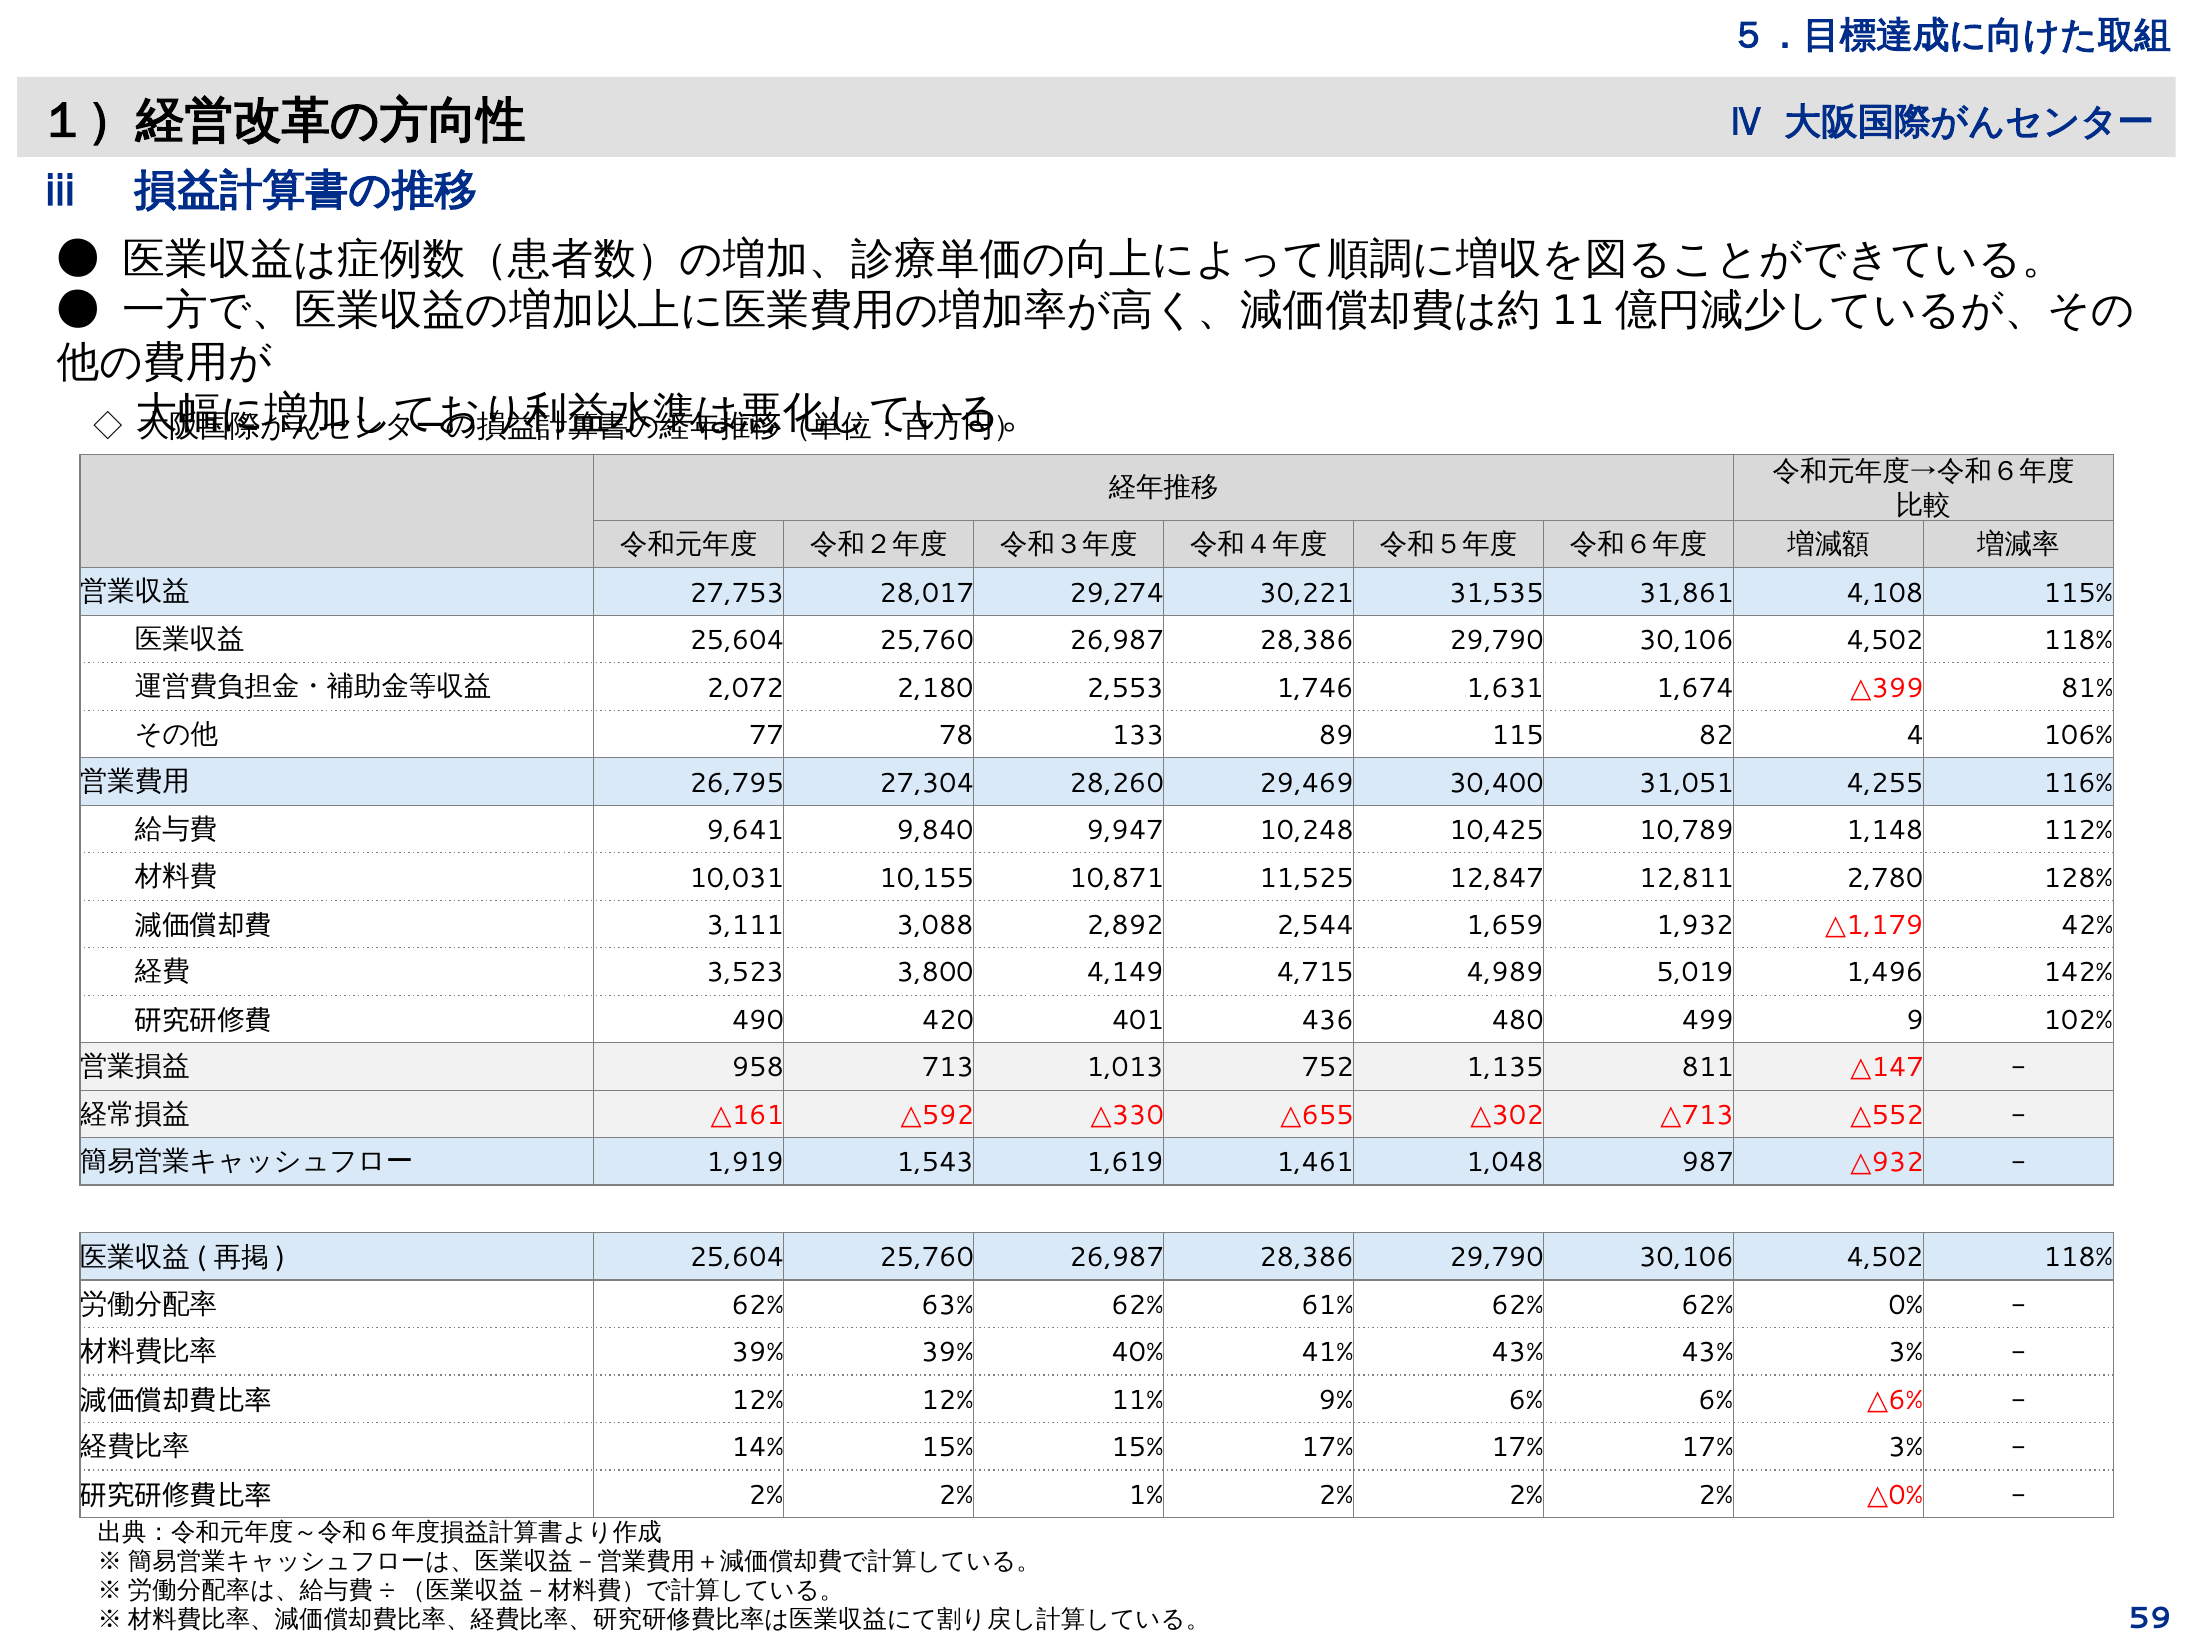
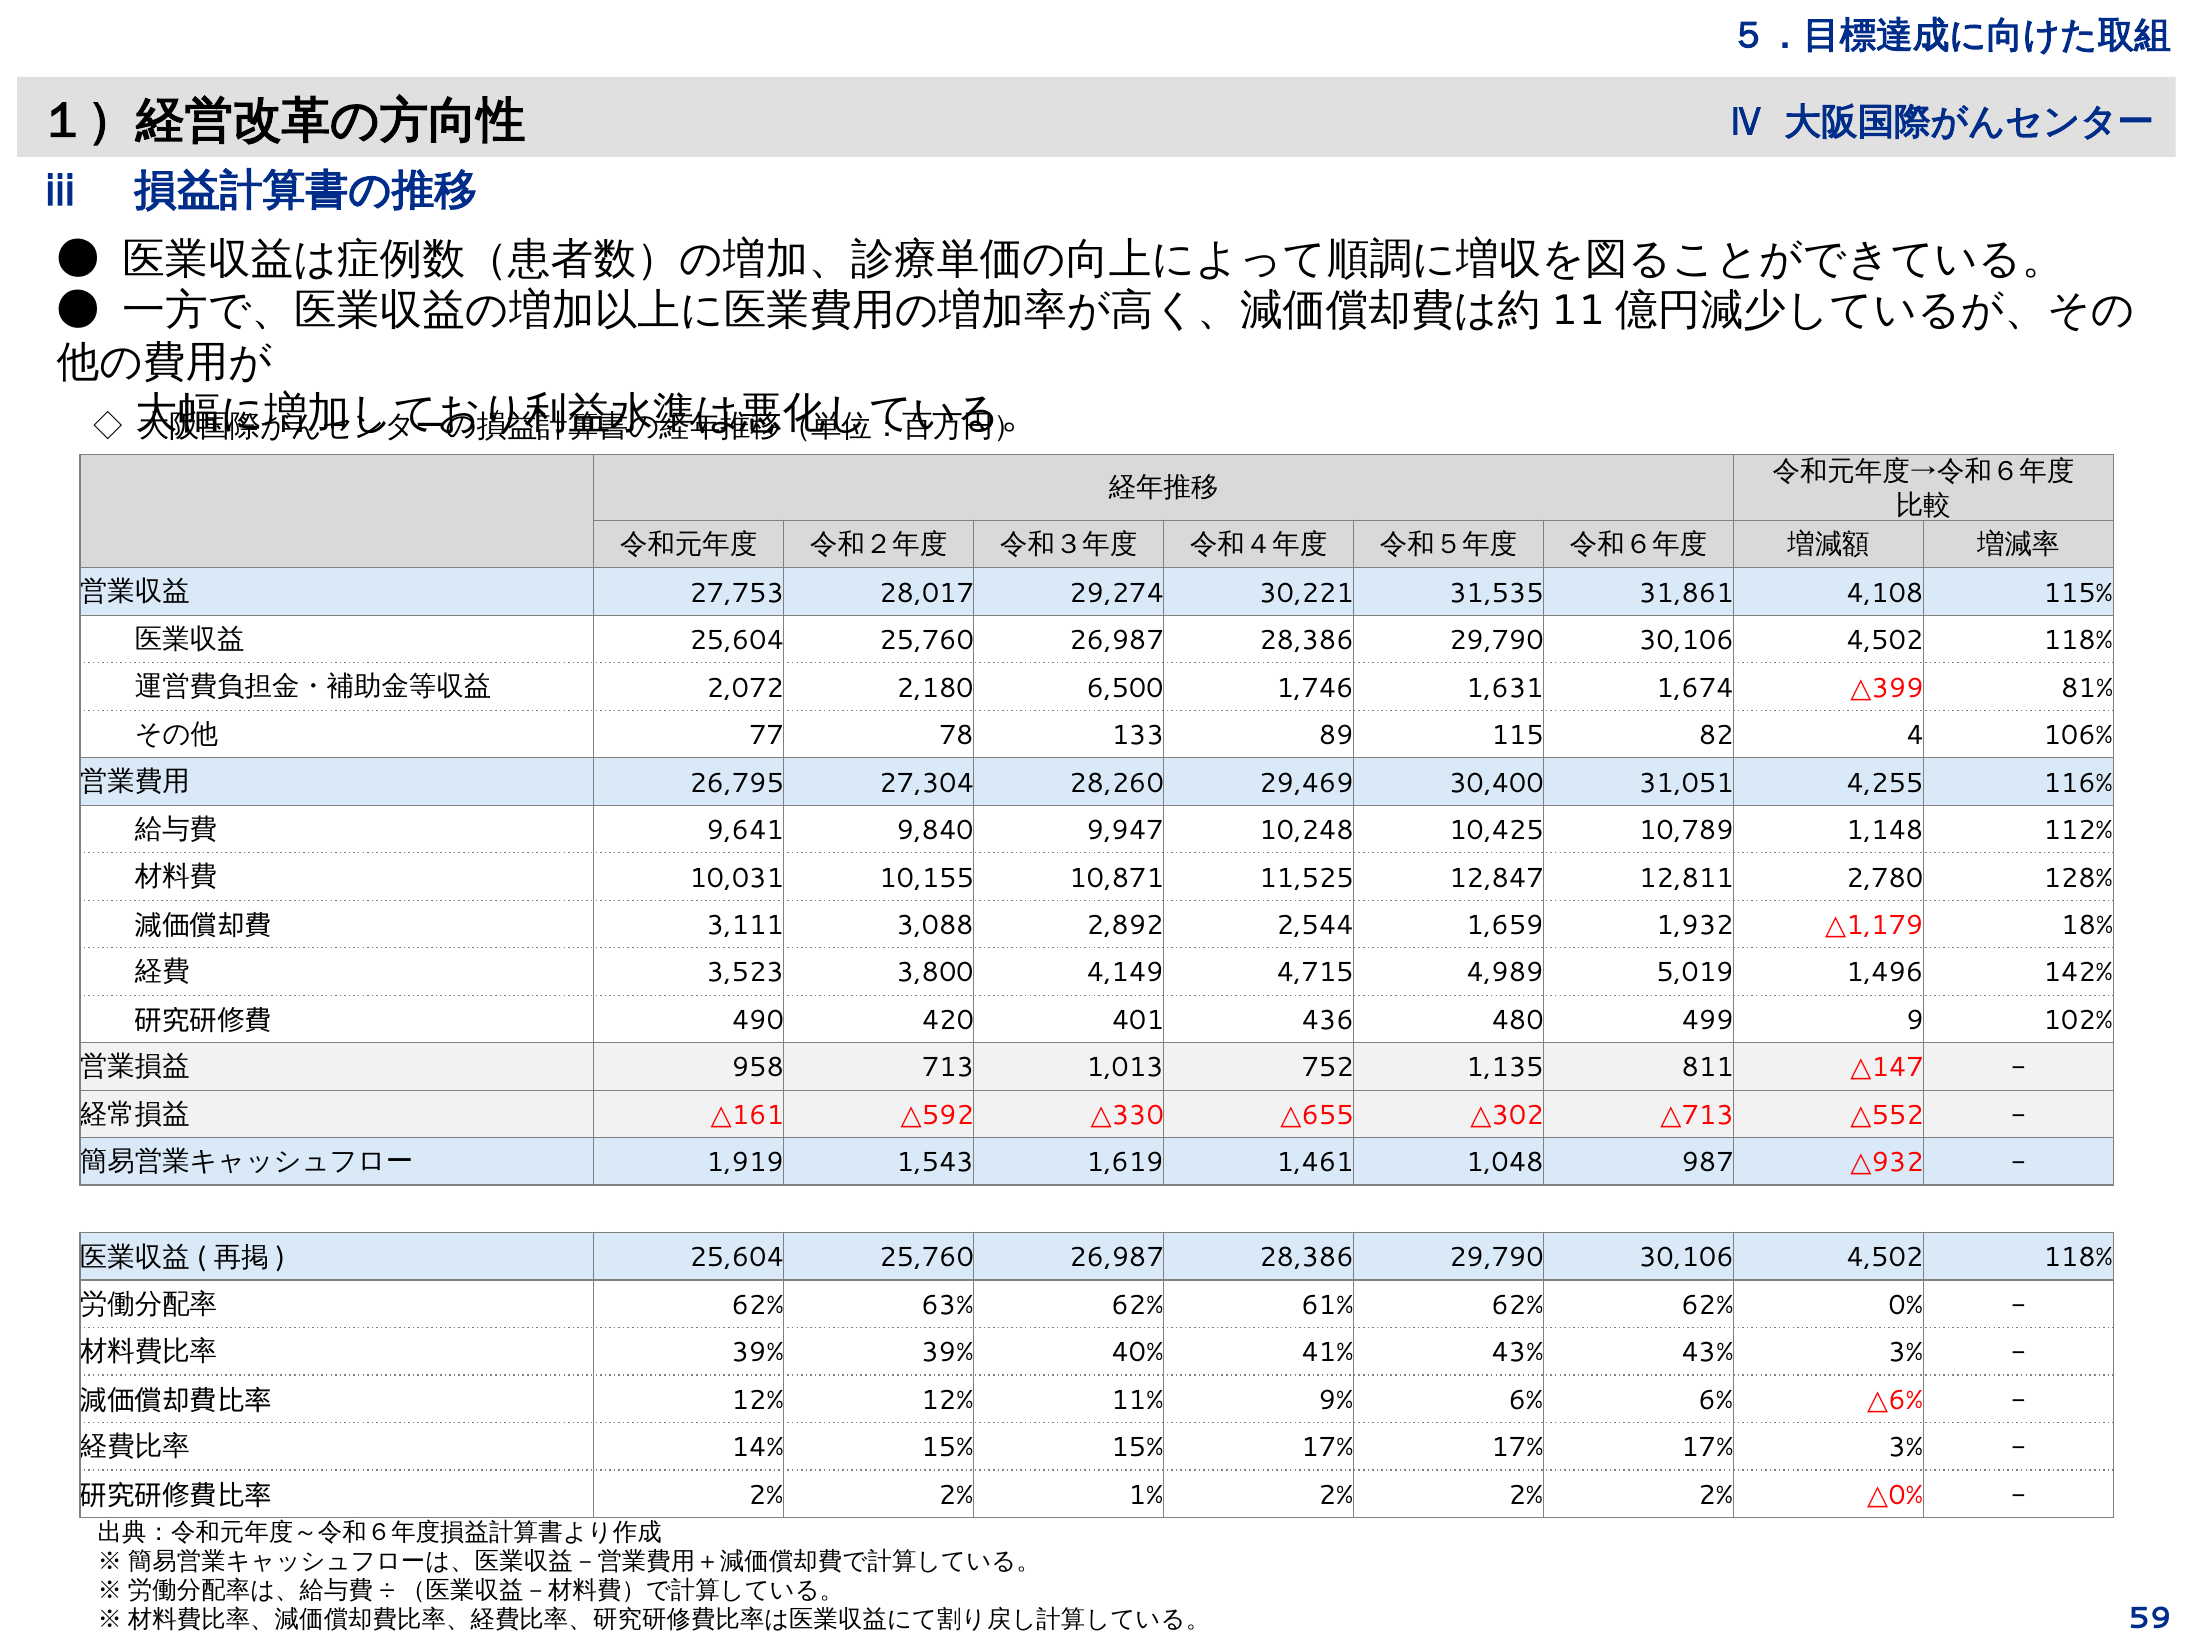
2,553: 2,553 -> 6,500
42%: 42% -> 18%
